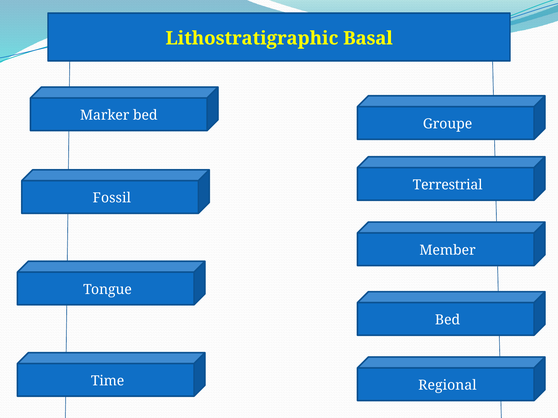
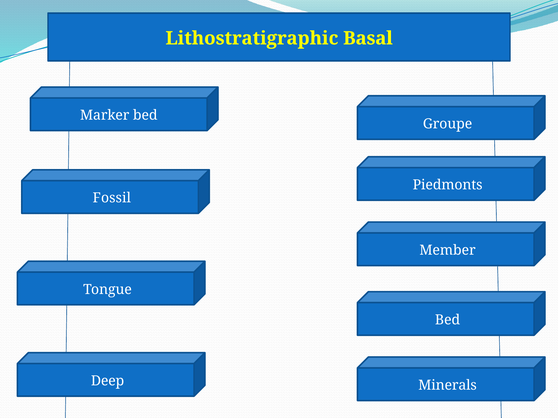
Terrestrial: Terrestrial -> Piedmonts
Time: Time -> Deep
Regional: Regional -> Minerals
